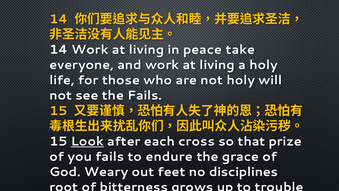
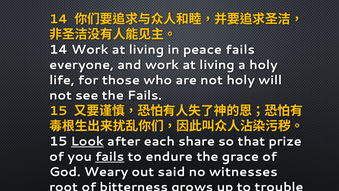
peace take: take -> fails
cross: cross -> share
fails at (110, 156) underline: none -> present
feet: feet -> said
disciplines: disciplines -> witnesses
